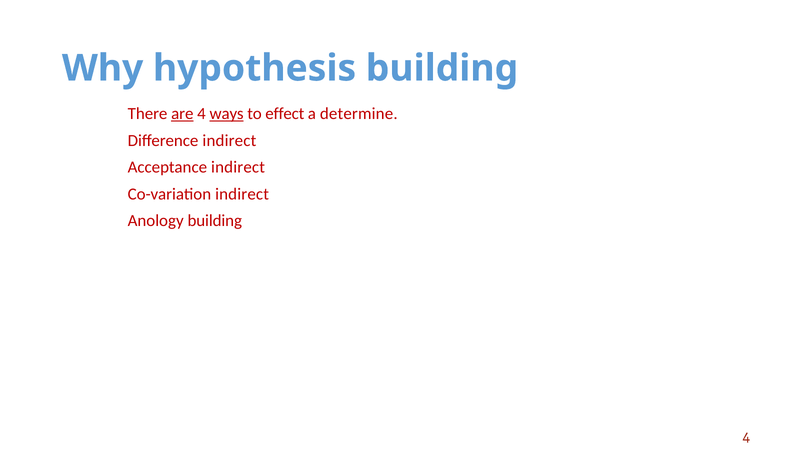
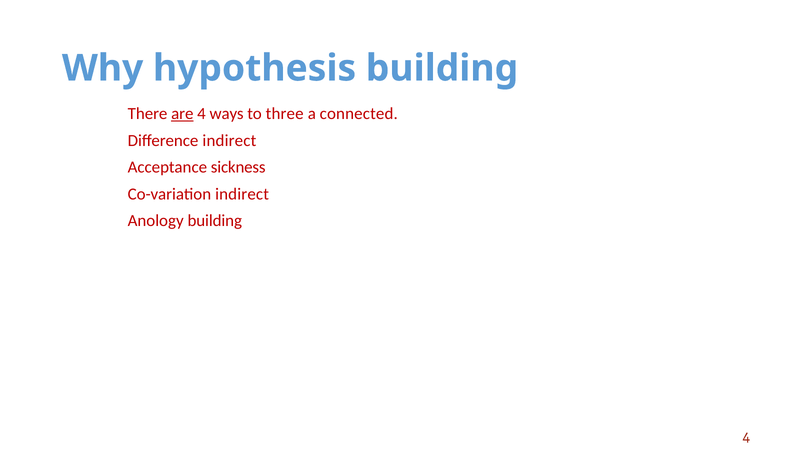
ways underline: present -> none
effect: effect -> three
determine: determine -> connected
Acceptance indirect: indirect -> sickness
